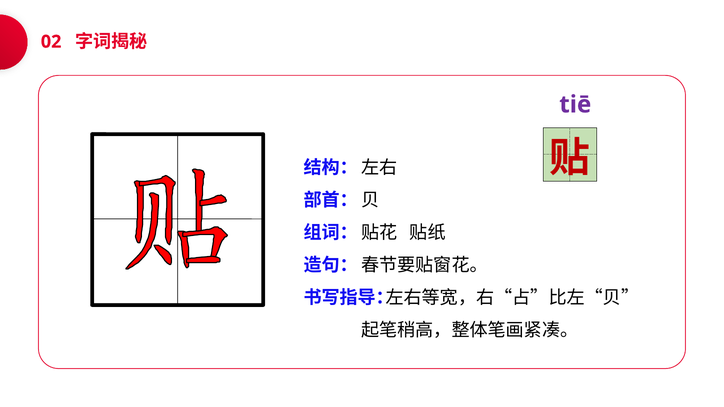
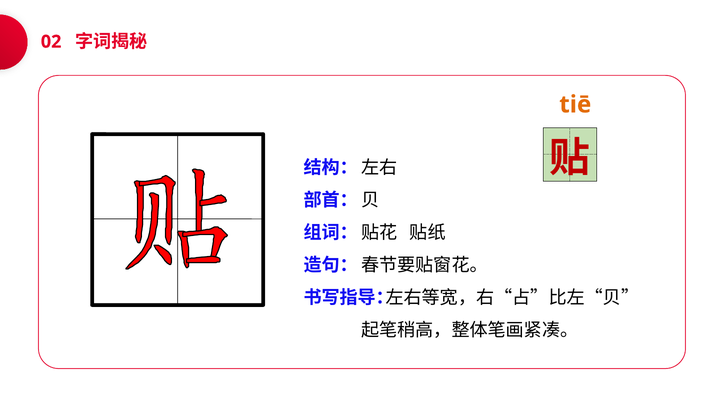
tiē colour: purple -> orange
